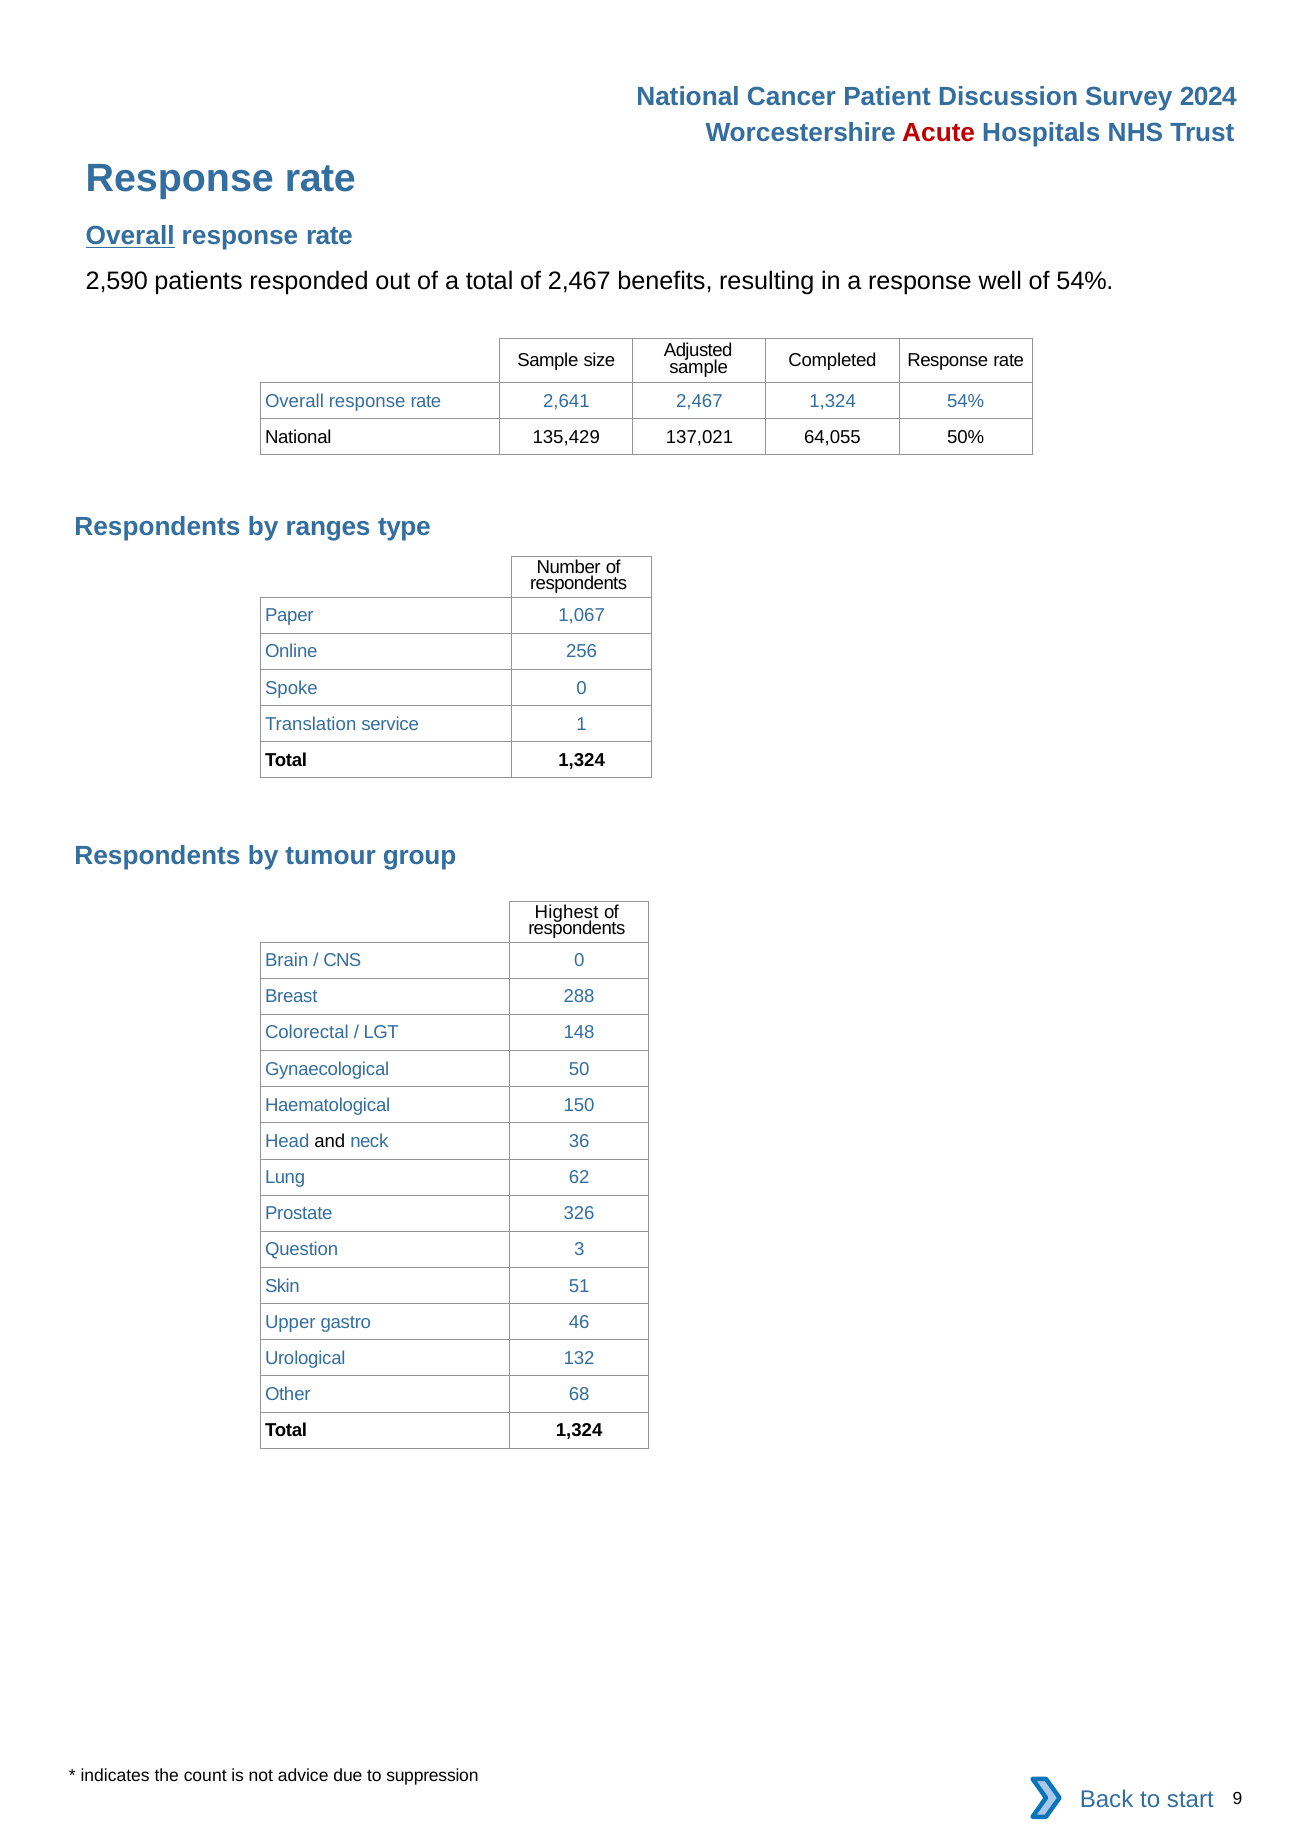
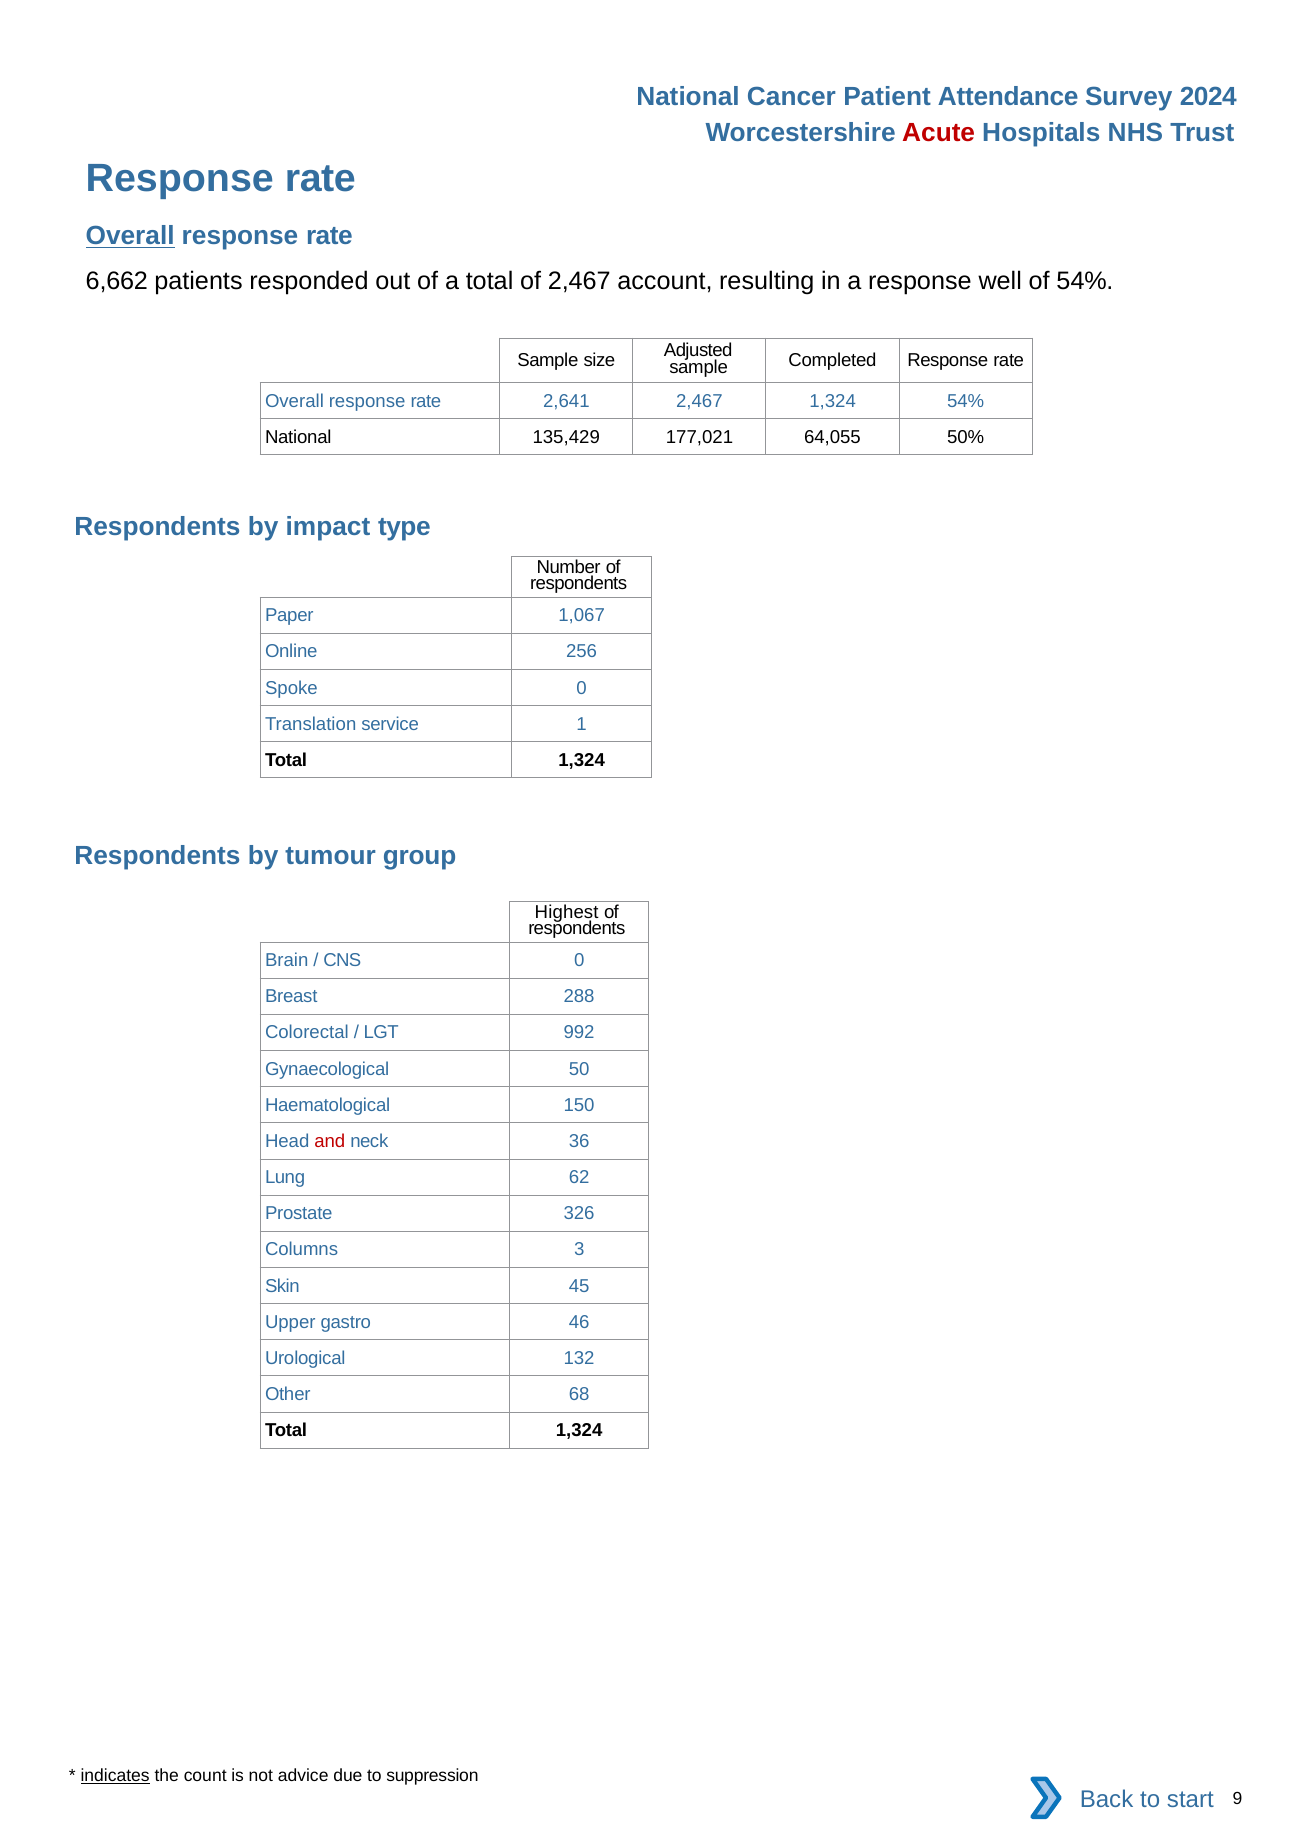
Discussion: Discussion -> Attendance
2,590: 2,590 -> 6,662
benefits: benefits -> account
137,021: 137,021 -> 177,021
ranges: ranges -> impact
148: 148 -> 992
and colour: black -> red
Question: Question -> Columns
51: 51 -> 45
indicates underline: none -> present
